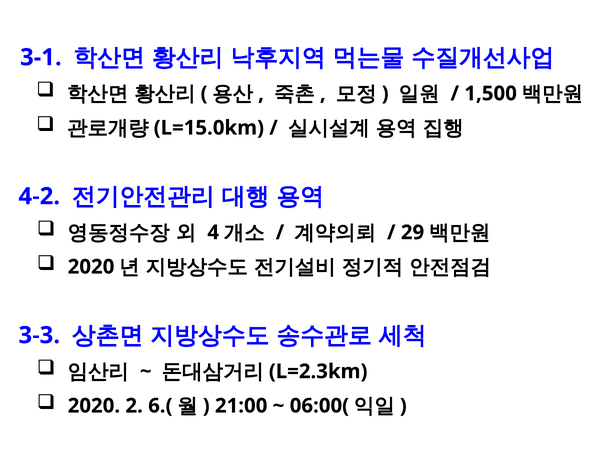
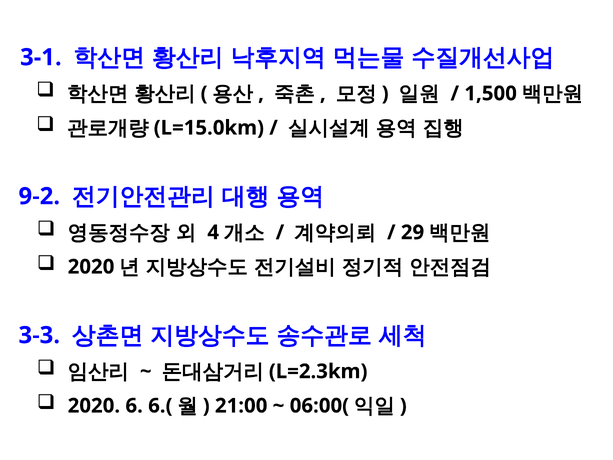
4-2: 4-2 -> 9-2
2: 2 -> 6
